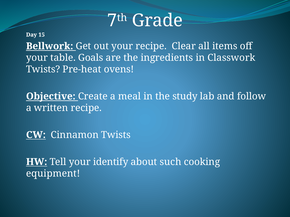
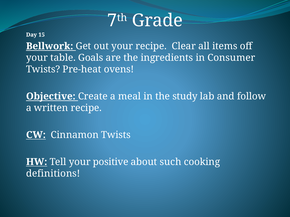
Classwork: Classwork -> Consumer
identify: identify -> positive
equipment: equipment -> definitions
